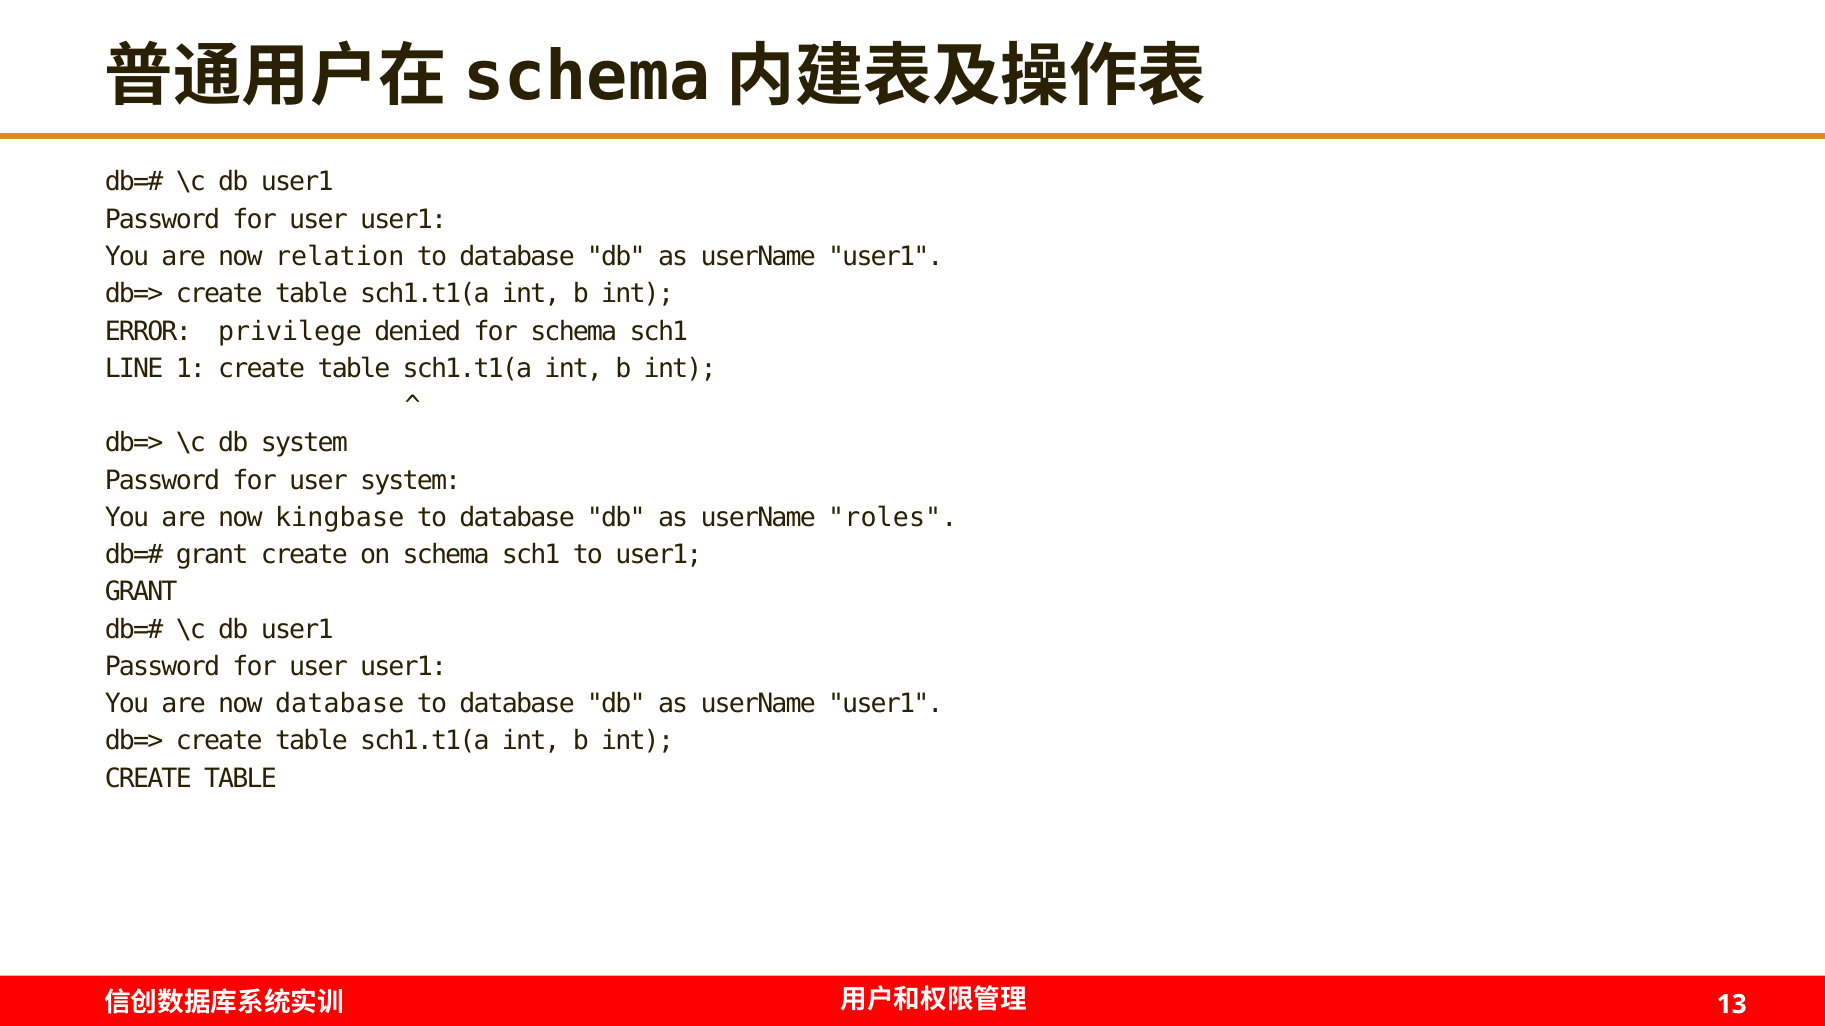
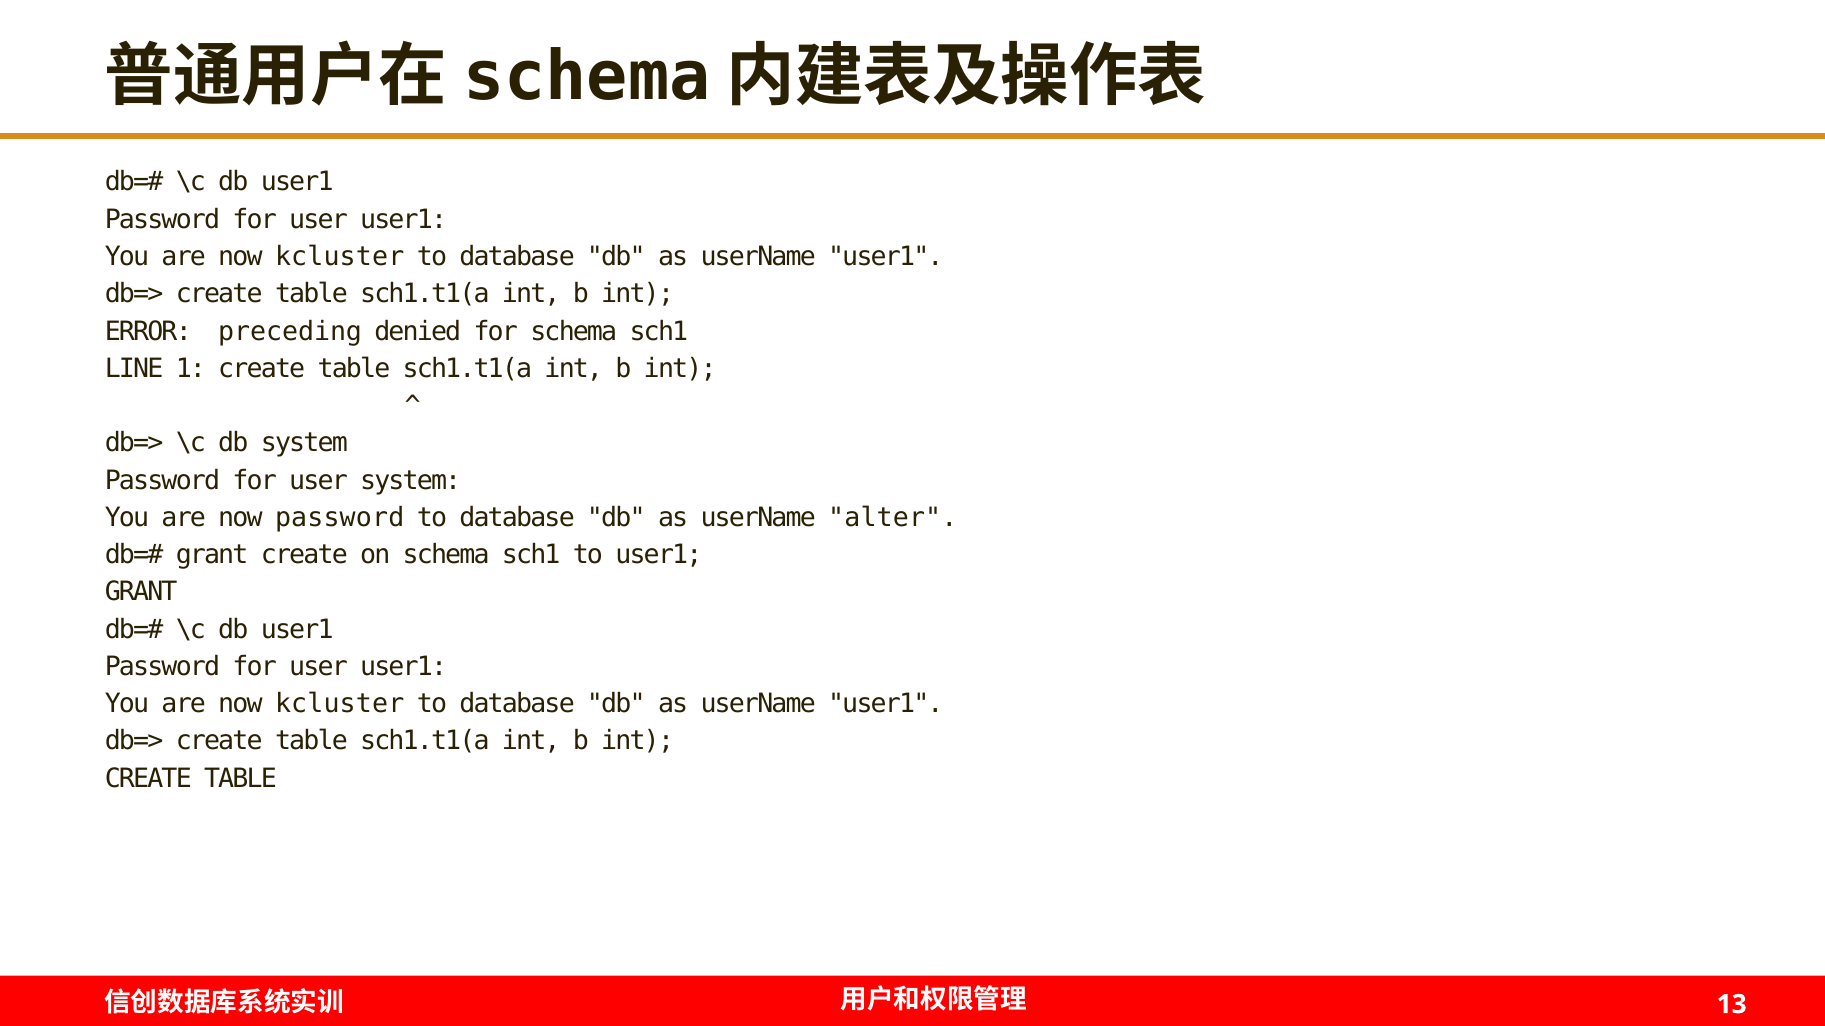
relation at (340, 257): relation -> kcluster
privilege: privilege -> preceding
now kingbase: kingbase -> password
roles: roles -> alter
database at (340, 704): database -> kcluster
